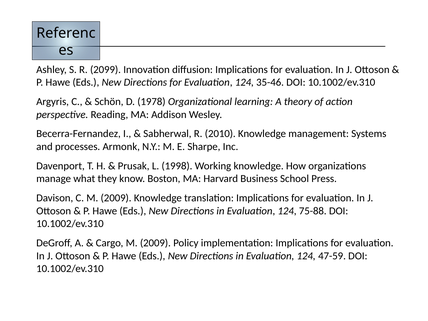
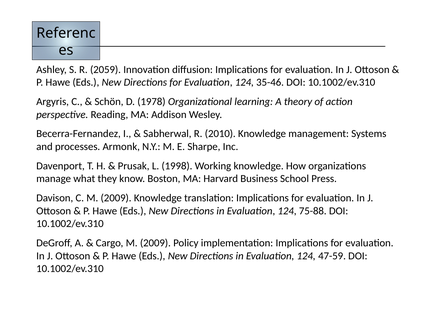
2099: 2099 -> 2059
